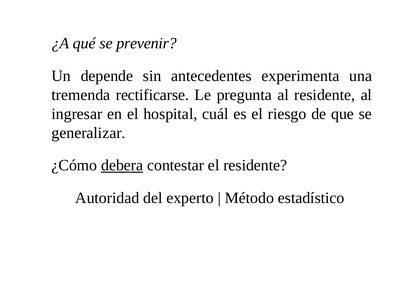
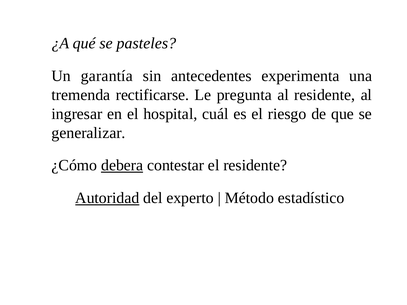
prevenir: prevenir -> pasteles
depende: depende -> garantía
Autoridad underline: none -> present
